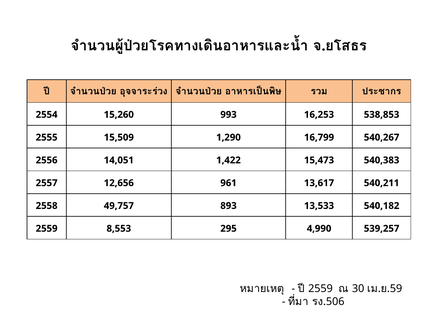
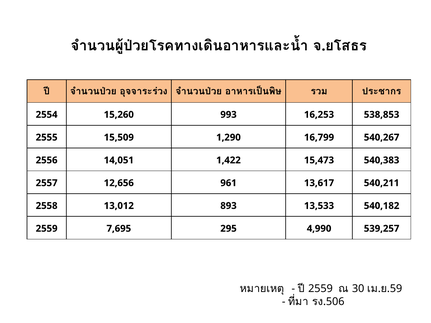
49,757: 49,757 -> 13,012
8,553: 8,553 -> 7,695
